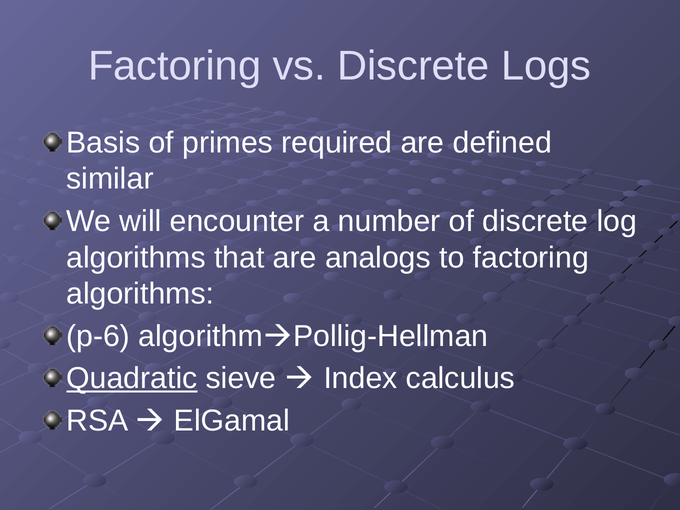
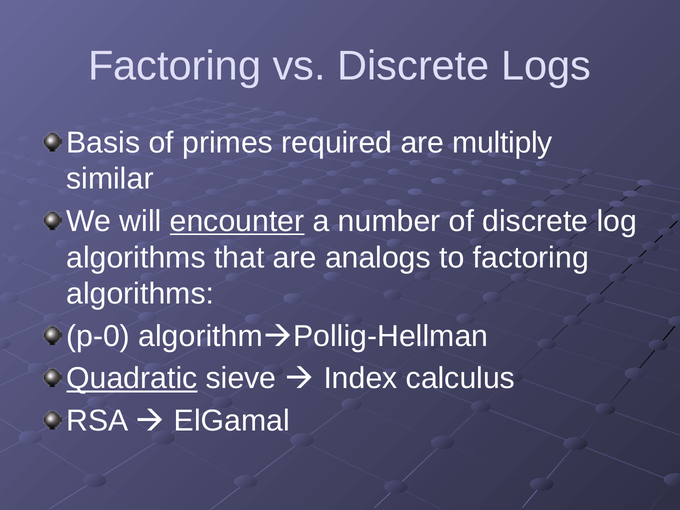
defined: defined -> multiply
encounter underline: none -> present
p-6: p-6 -> p-0
